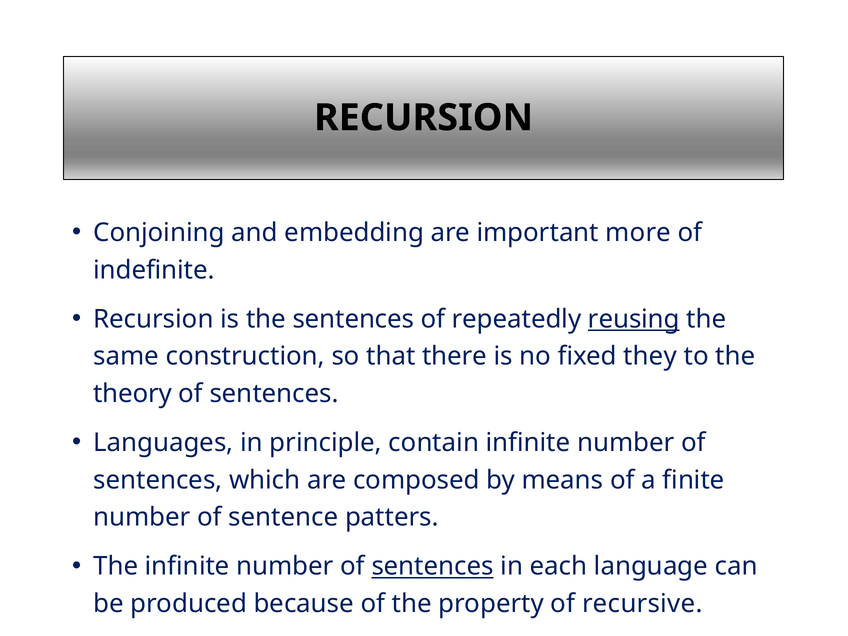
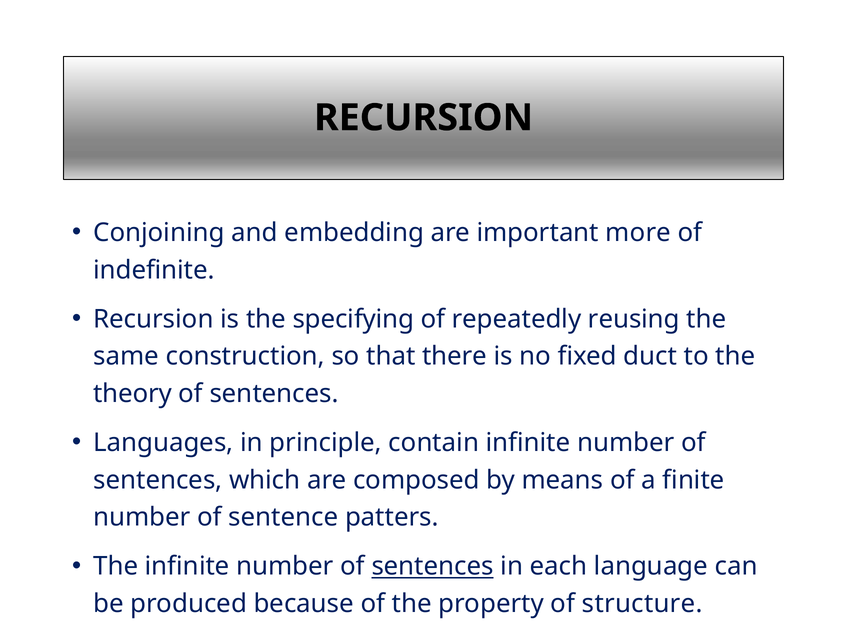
the sentences: sentences -> specifying
reusing underline: present -> none
they: they -> duct
recursive: recursive -> structure
